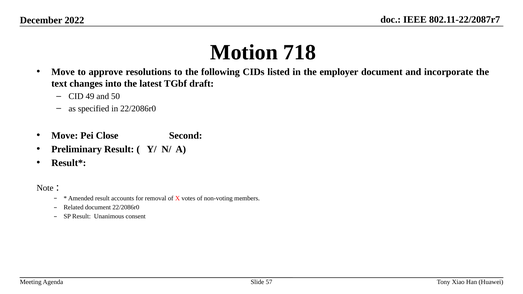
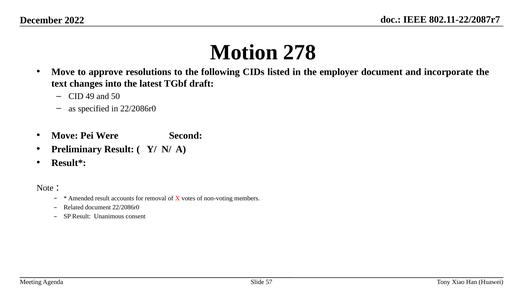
718: 718 -> 278
Close: Close -> Were
